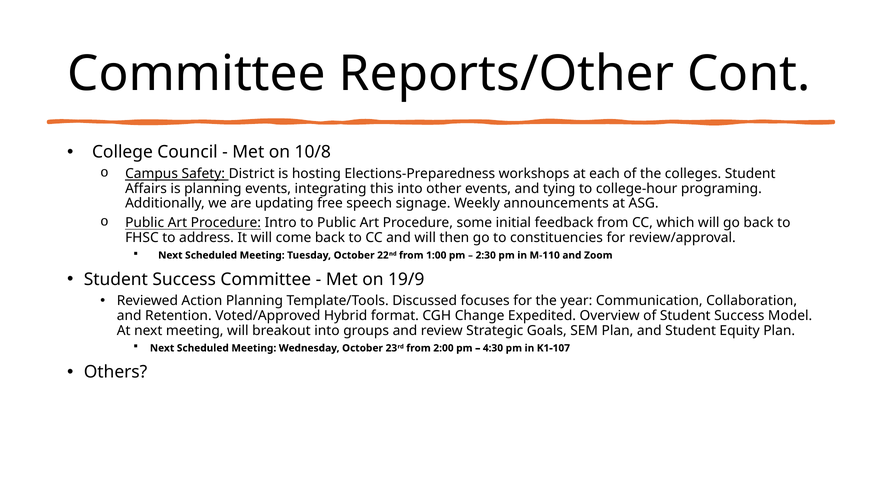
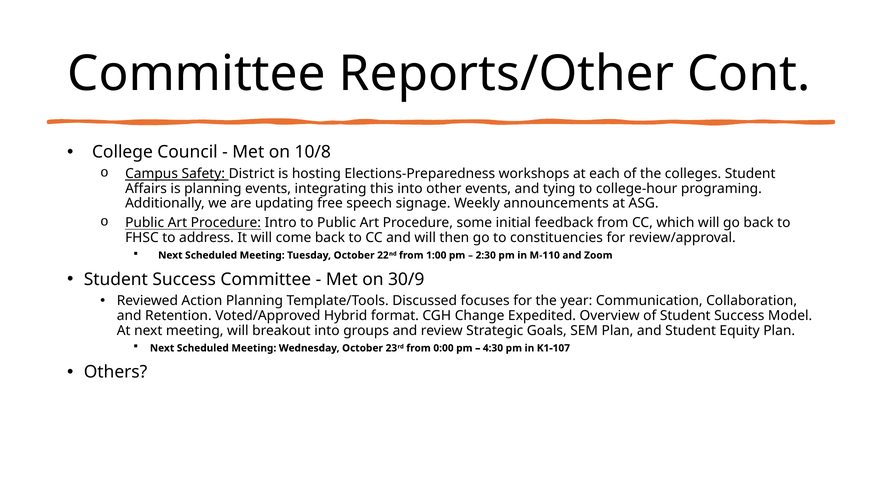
19/9: 19/9 -> 30/9
2:00: 2:00 -> 0:00
